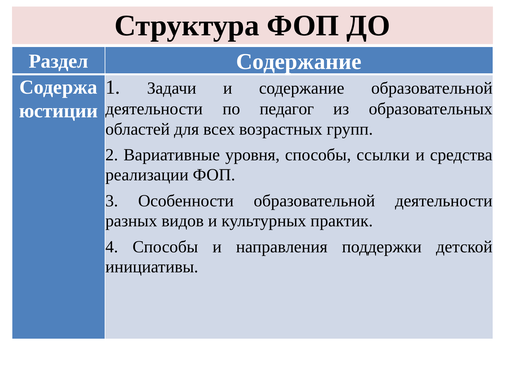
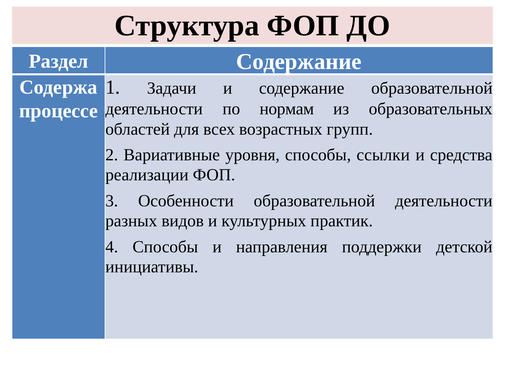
педагог: педагог -> нормам
юстиции: юстиции -> процессе
